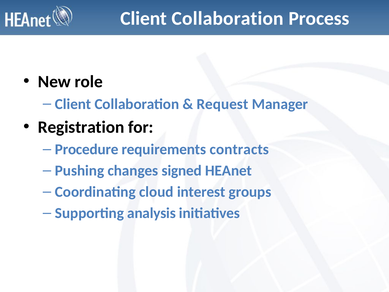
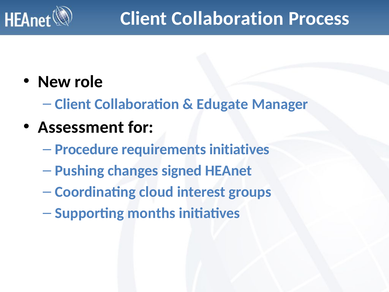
Request: Request -> Edugate
Registration: Registration -> Assessment
requirements contracts: contracts -> initiatives
analysis: analysis -> months
